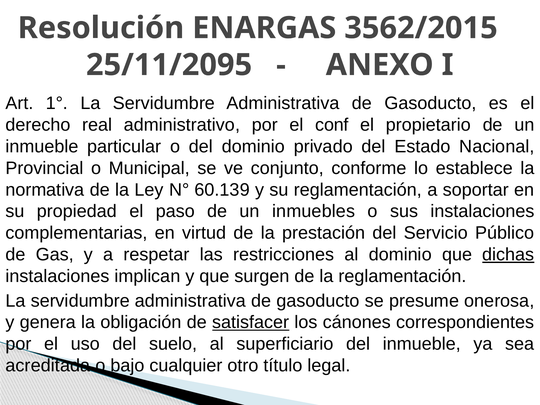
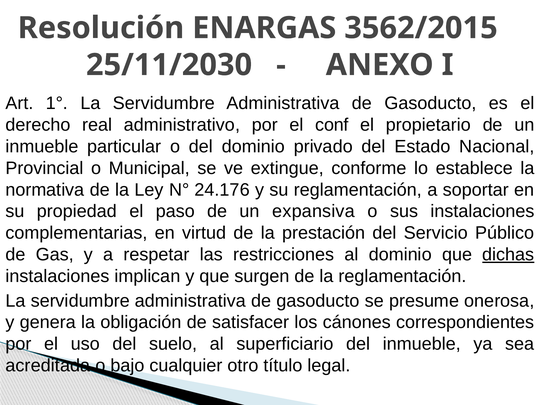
25/11/2095: 25/11/2095 -> 25/11/2030
conjunto: conjunto -> extingue
60.139: 60.139 -> 24.176
inmuebles: inmuebles -> expansiva
satisfacer underline: present -> none
